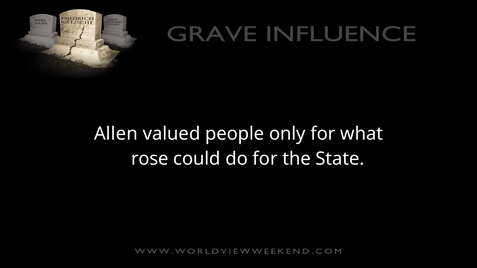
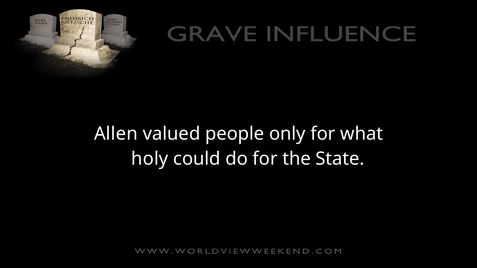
rose: rose -> holy
